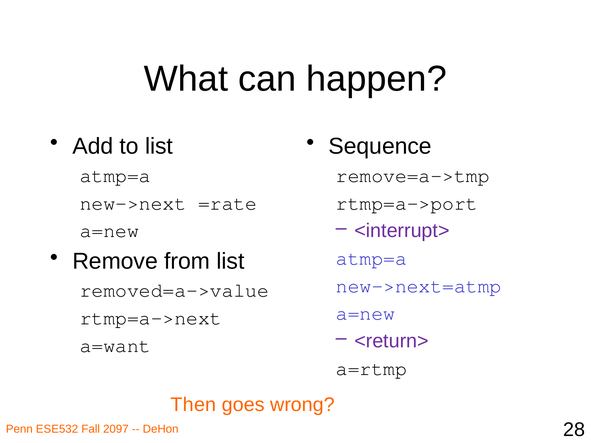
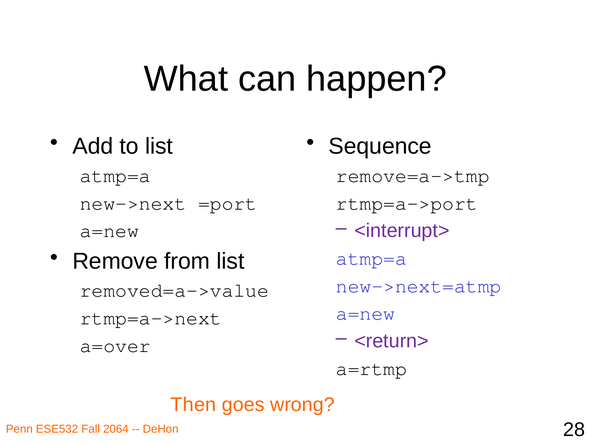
=rate: =rate -> =port
a=want: a=want -> a=over
2097: 2097 -> 2064
